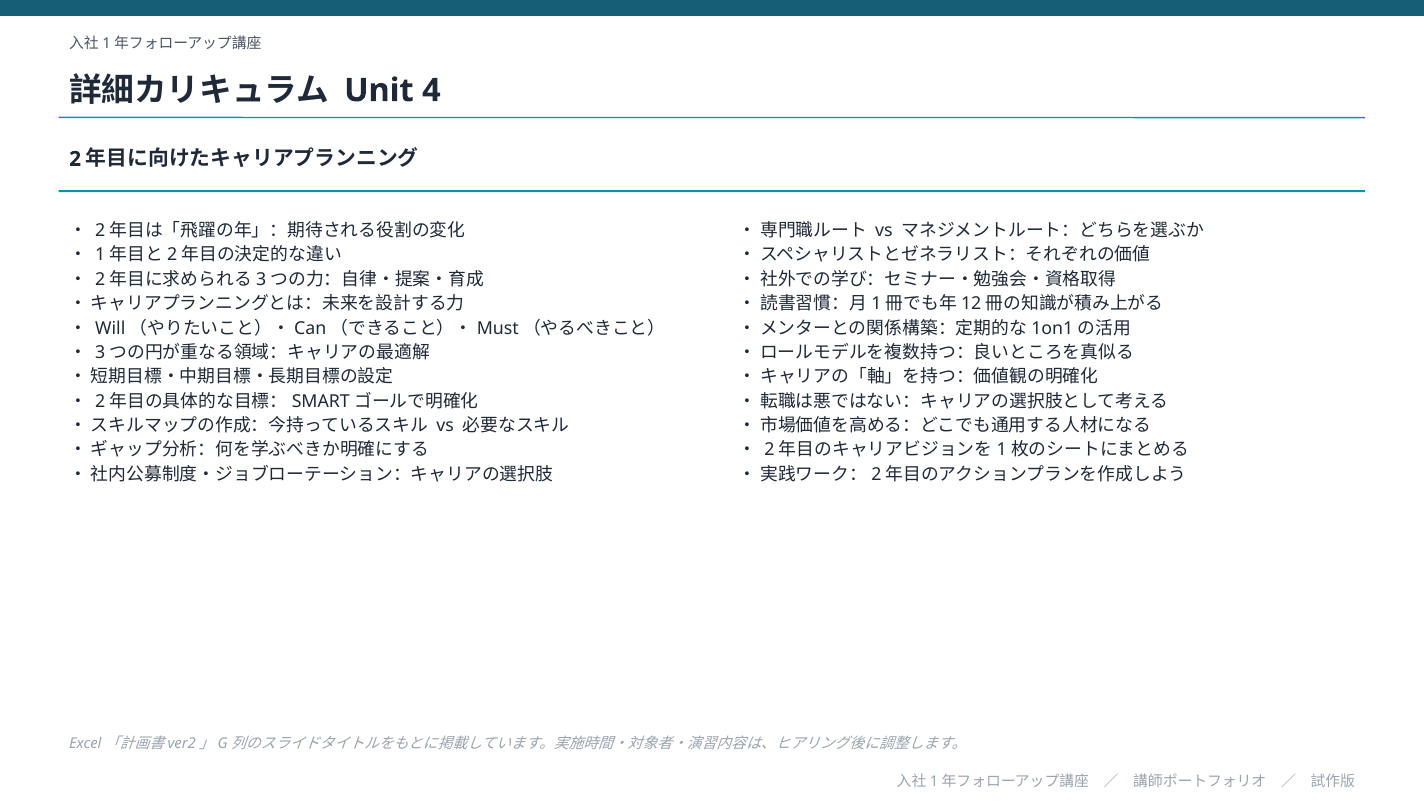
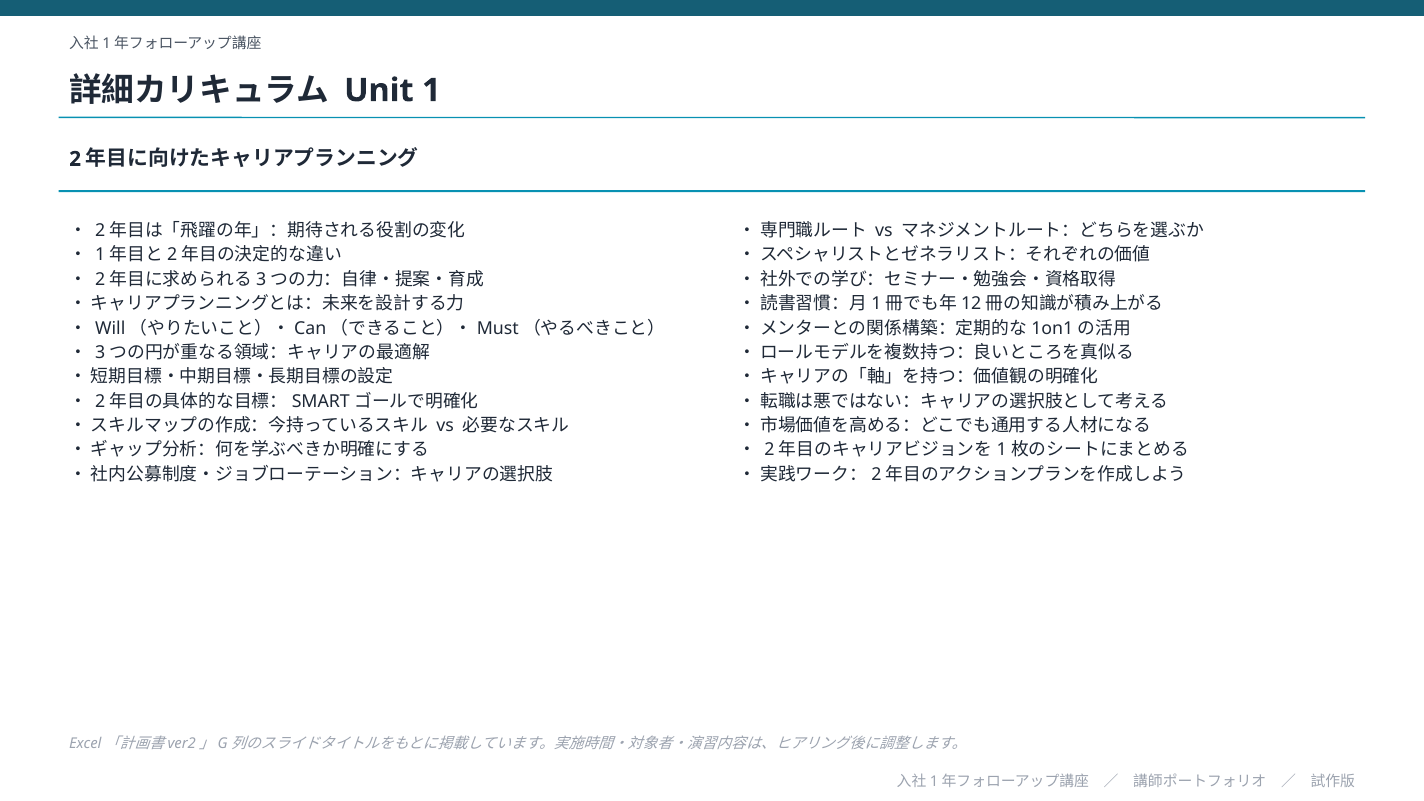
4: 4 -> 1
